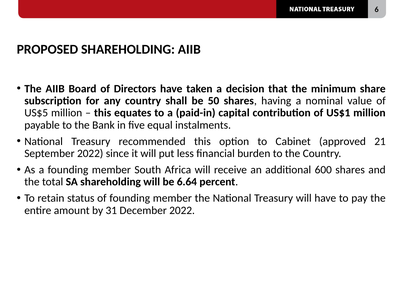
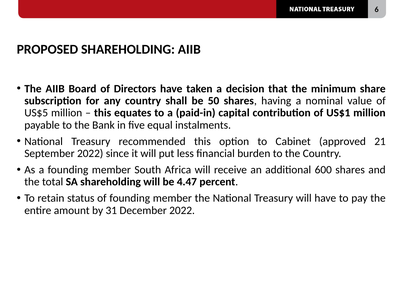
6.64: 6.64 -> 4.47
